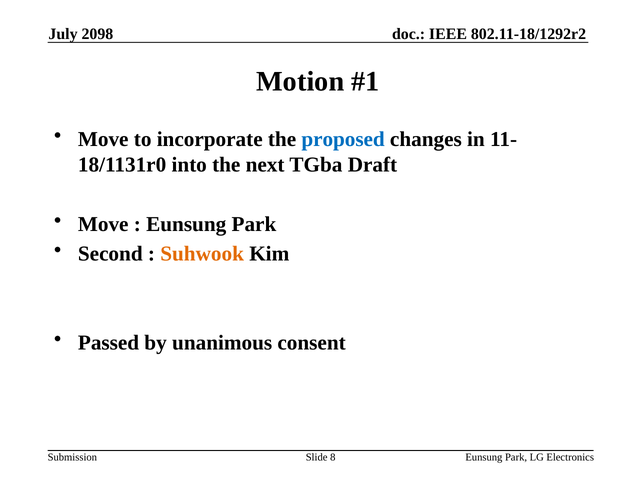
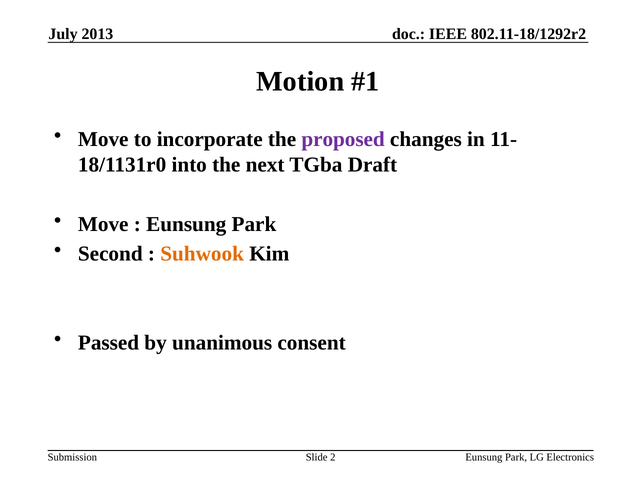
2098: 2098 -> 2013
proposed colour: blue -> purple
8: 8 -> 2
